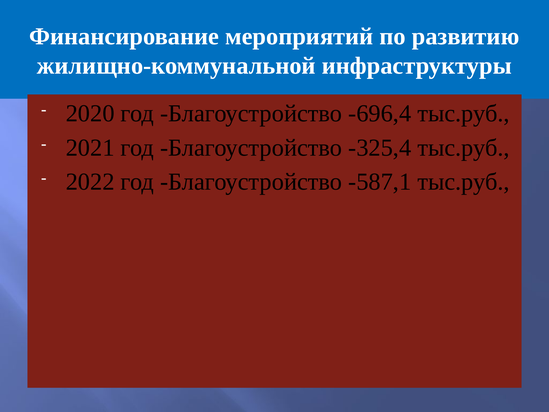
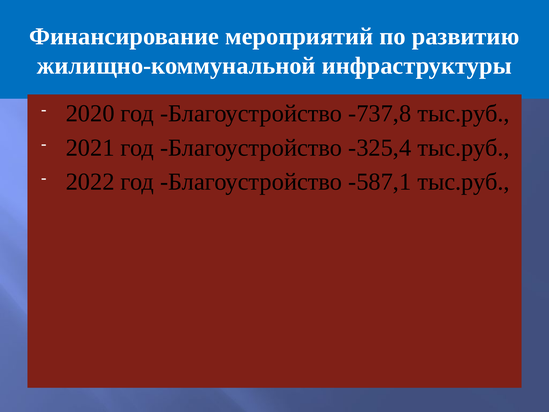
-696,4: -696,4 -> -737,8
